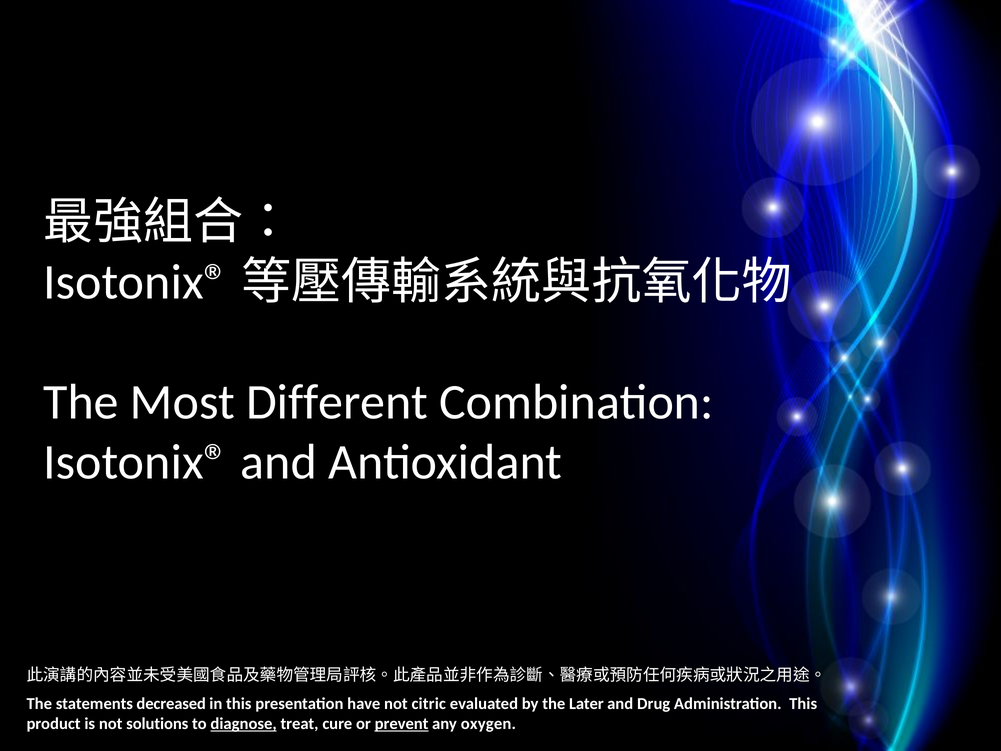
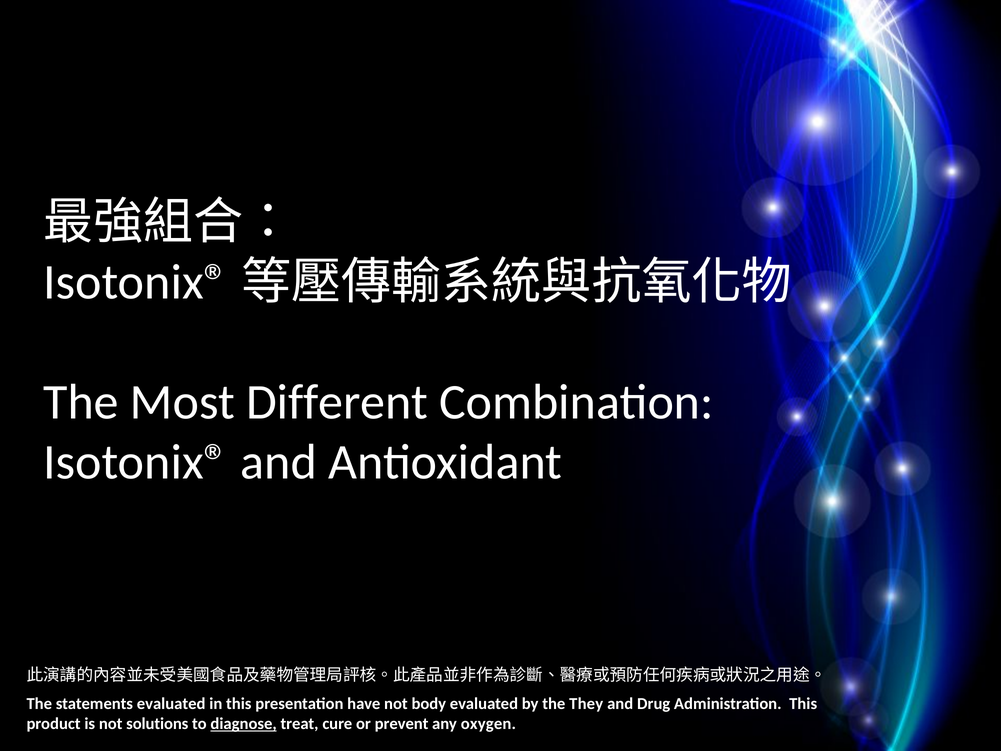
statements decreased: decreased -> evaluated
citric: citric -> body
Later: Later -> They
prevent underline: present -> none
